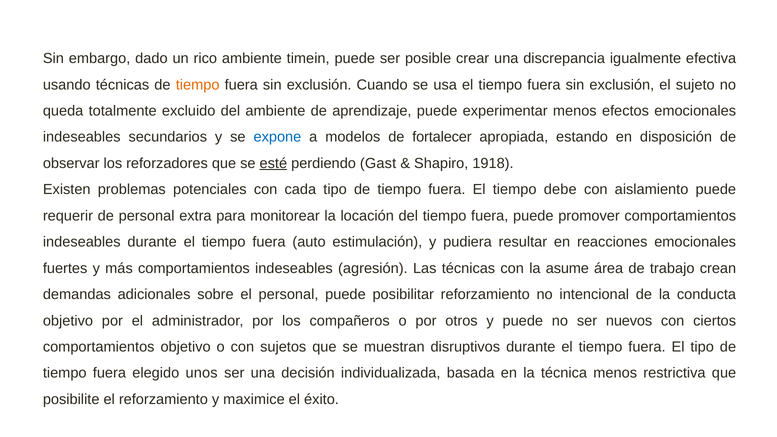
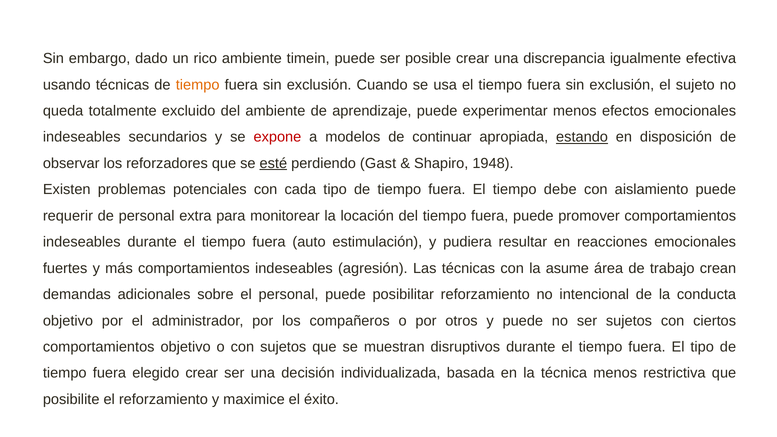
expone colour: blue -> red
fortalecer: fortalecer -> continuar
estando underline: none -> present
1918: 1918 -> 1948
ser nuevos: nuevos -> sujetos
elegido unos: unos -> crear
